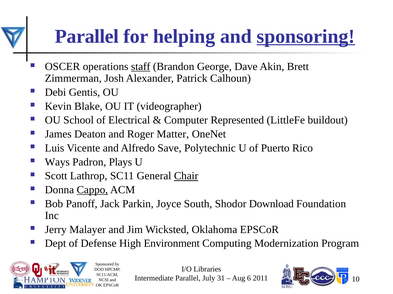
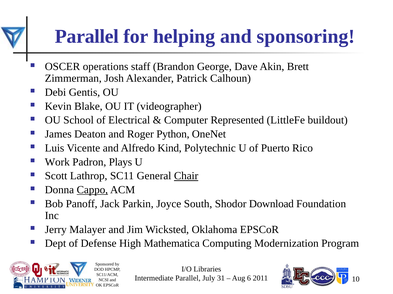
sponsoring underline: present -> none
staff underline: present -> none
Matter: Matter -> Python
Save: Save -> Kind
Ways: Ways -> Work
Environment: Environment -> Mathematica
